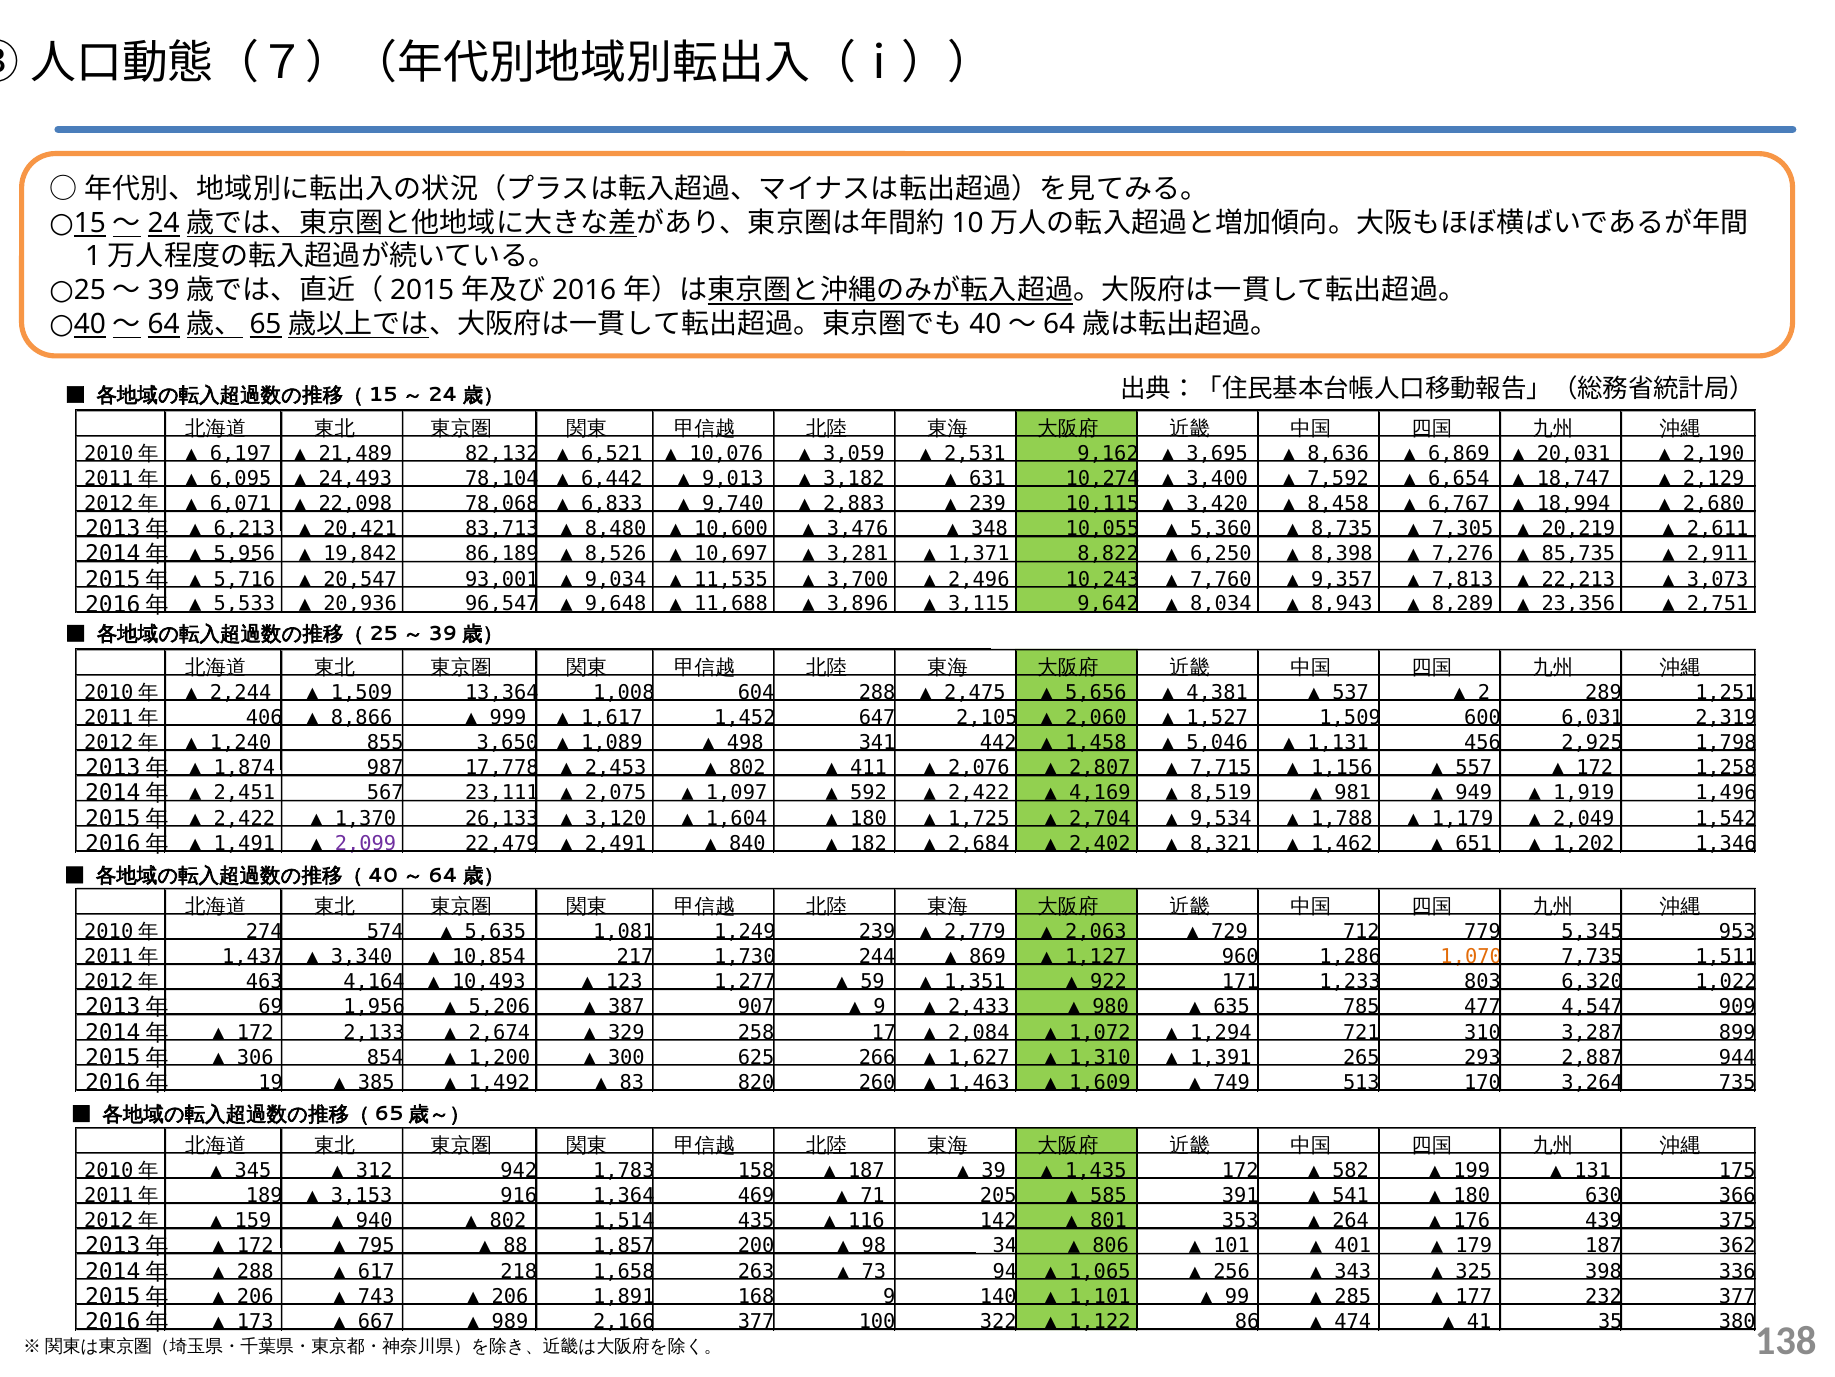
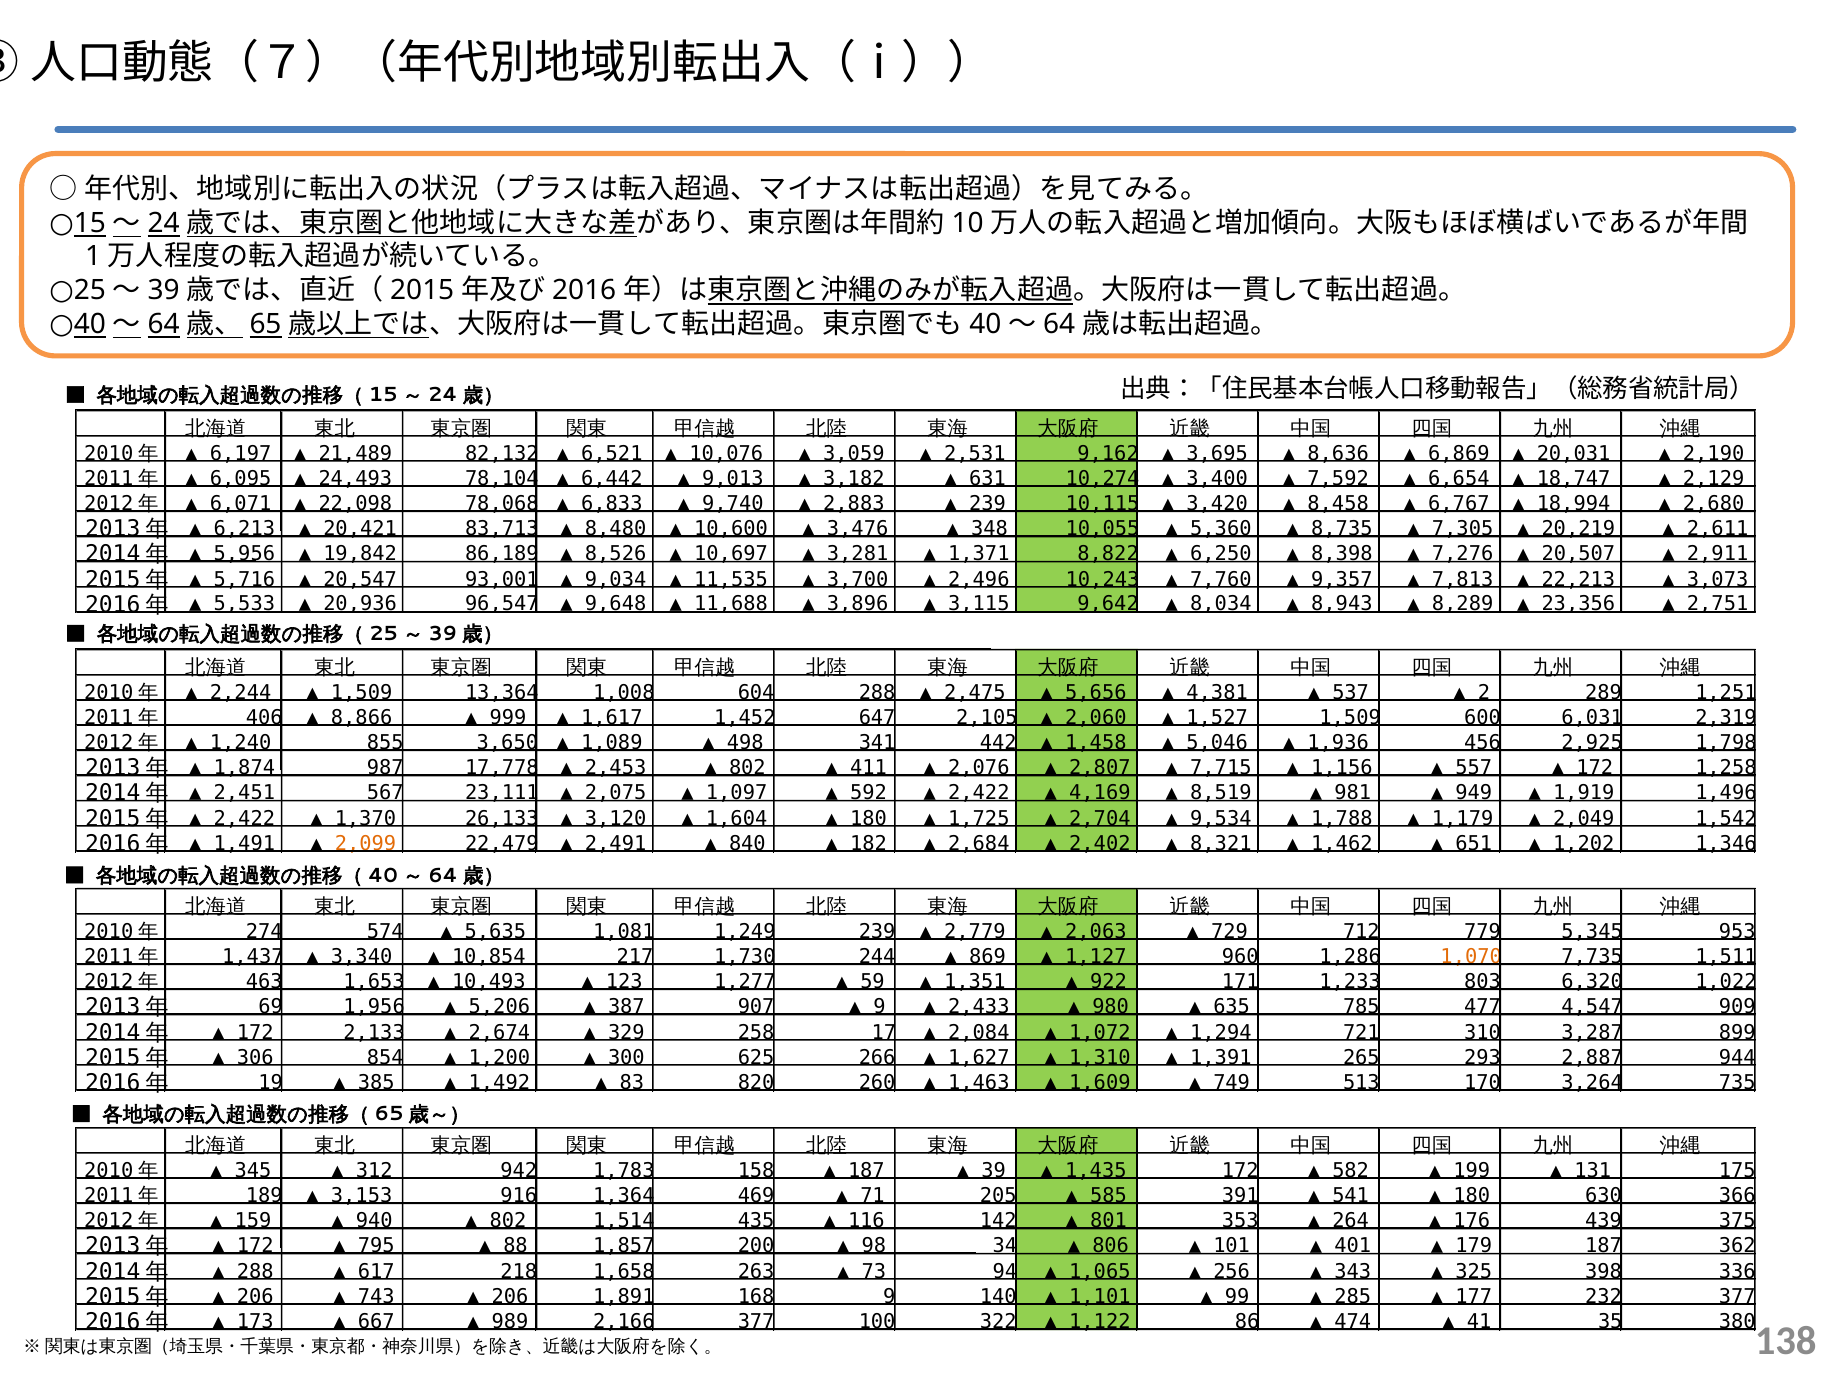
85,735: 85,735 -> 20,507
1,131: 1,131 -> 1,936
2,099 colour: purple -> orange
4,164: 4,164 -> 1,653
